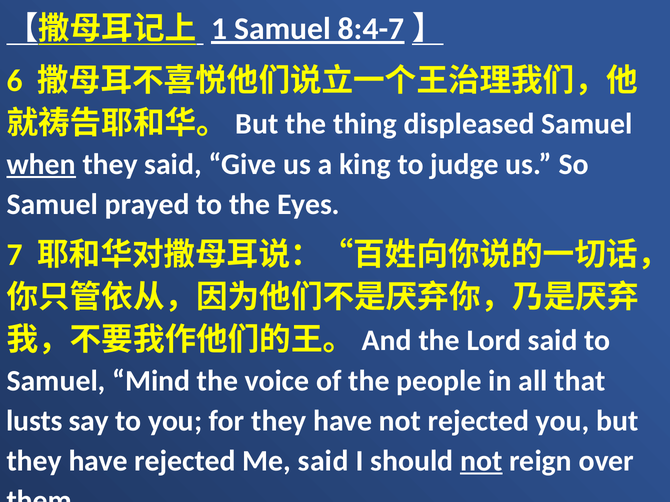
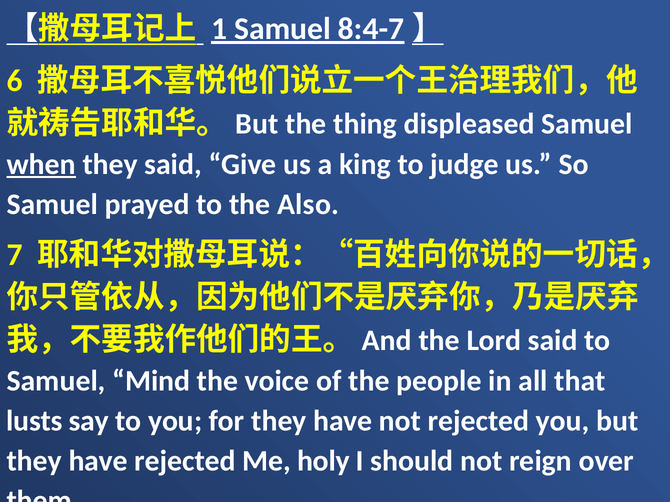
Eyes: Eyes -> Also
Me said: said -> holy
not at (481, 461) underline: present -> none
